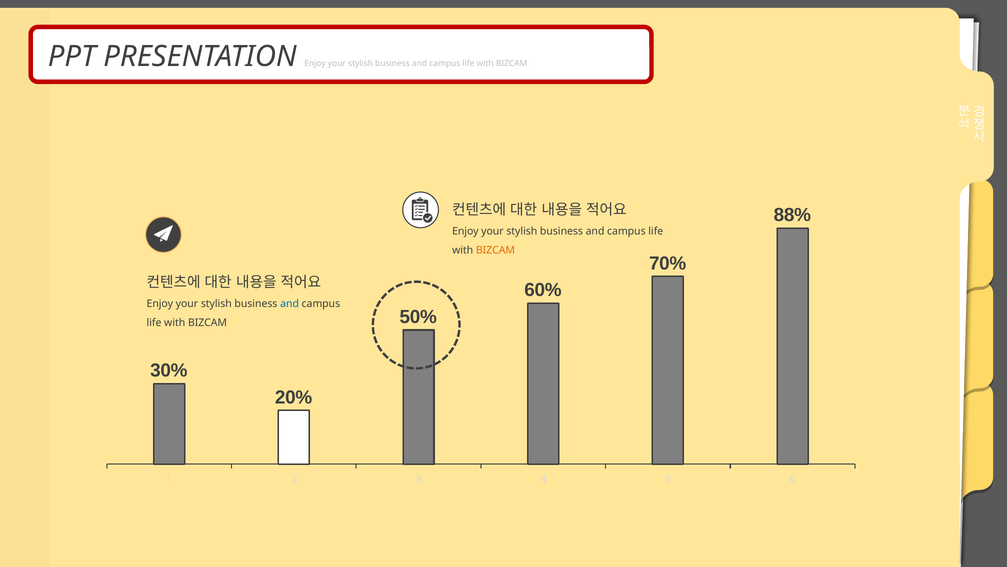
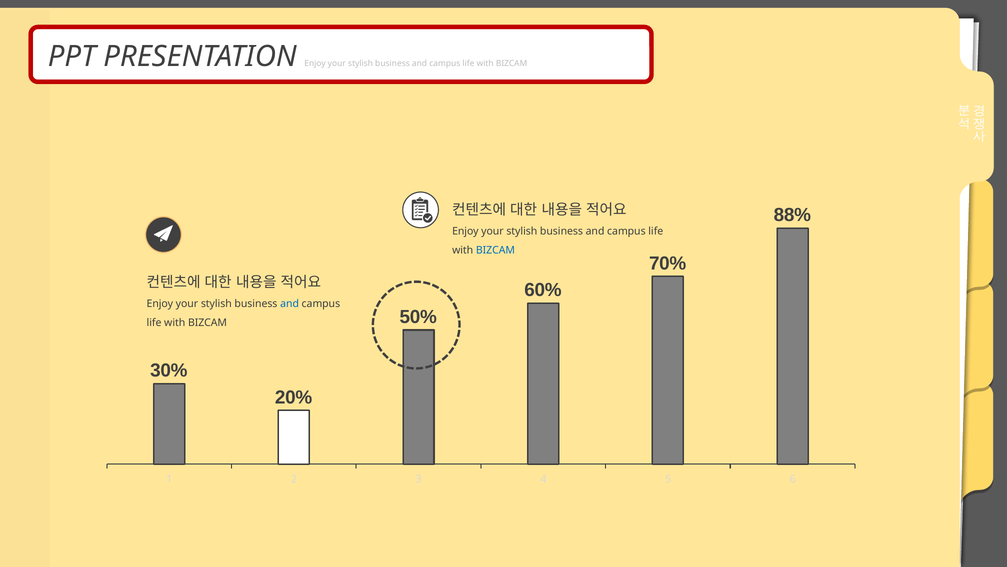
BIZCAM at (495, 250) colour: orange -> blue
